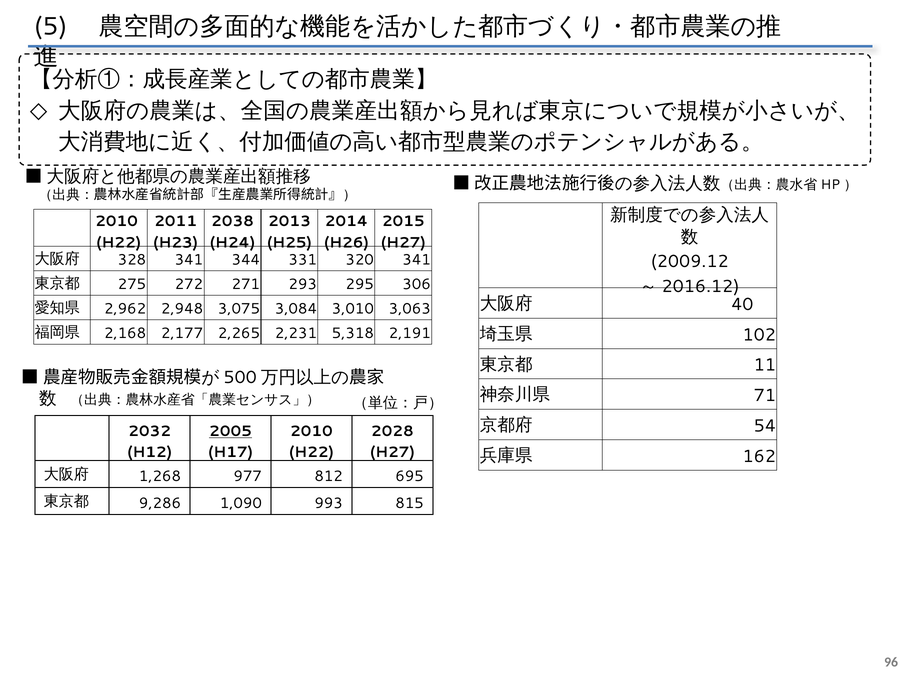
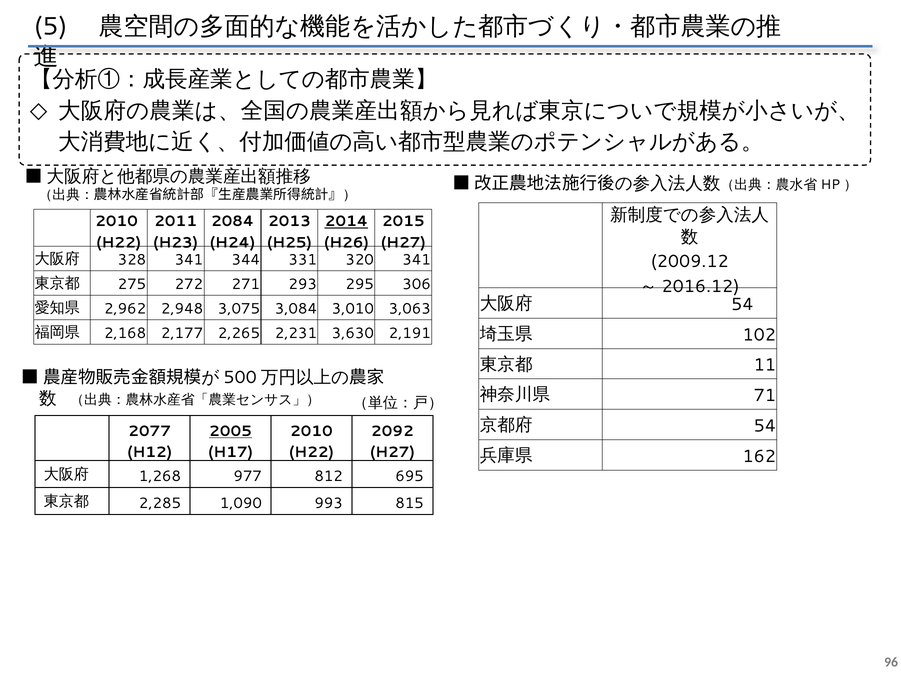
2038: 2038 -> 2084
2014 underline: none -> present
40 at (742, 305): 40 -> 54
5,318: 5,318 -> 3,630
2032: 2032 -> 2077
2028: 2028 -> 2092
9,286: 9,286 -> 2,285
